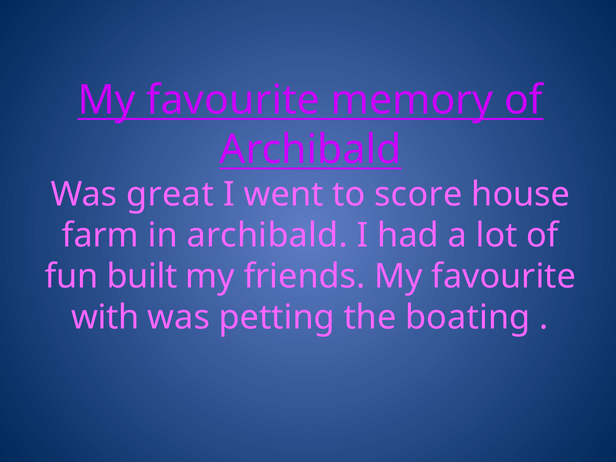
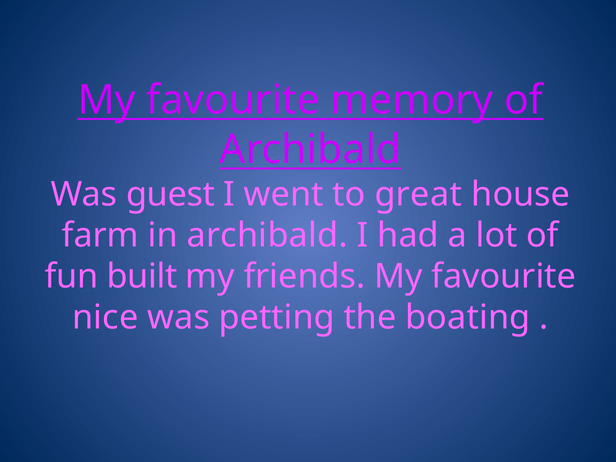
great: great -> guest
score: score -> great
with: with -> nice
